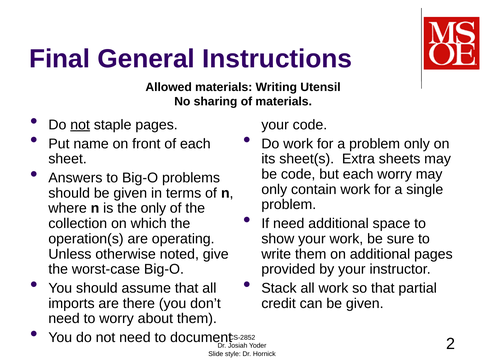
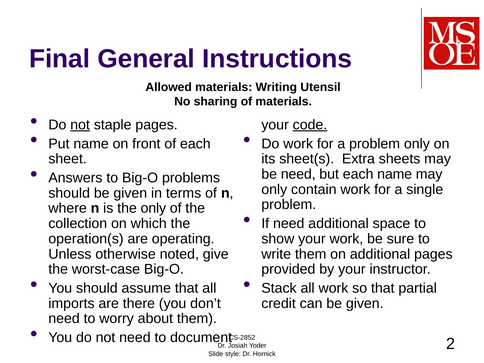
code at (310, 125) underline: none -> present
be code: code -> need
each worry: worry -> name
